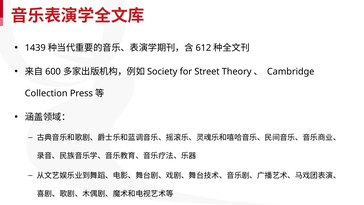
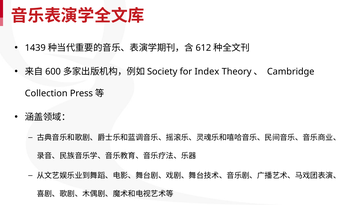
Street: Street -> Index
